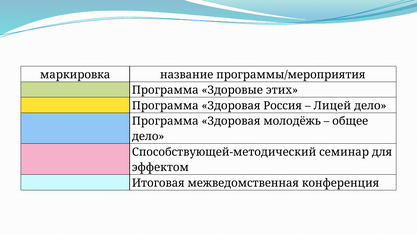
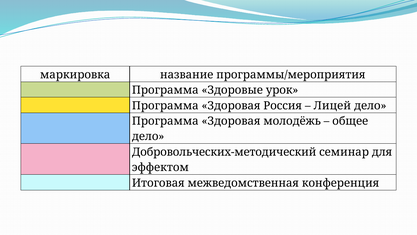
этих: этих -> урок
Способствующей-методический: Способствующей-методический -> Добровольческих-методический
